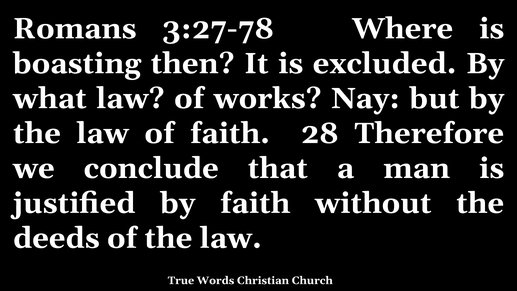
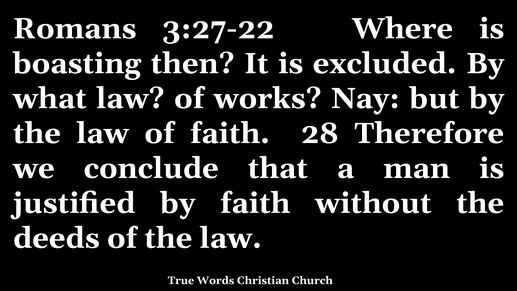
3:27-78: 3:27-78 -> 3:27-22
